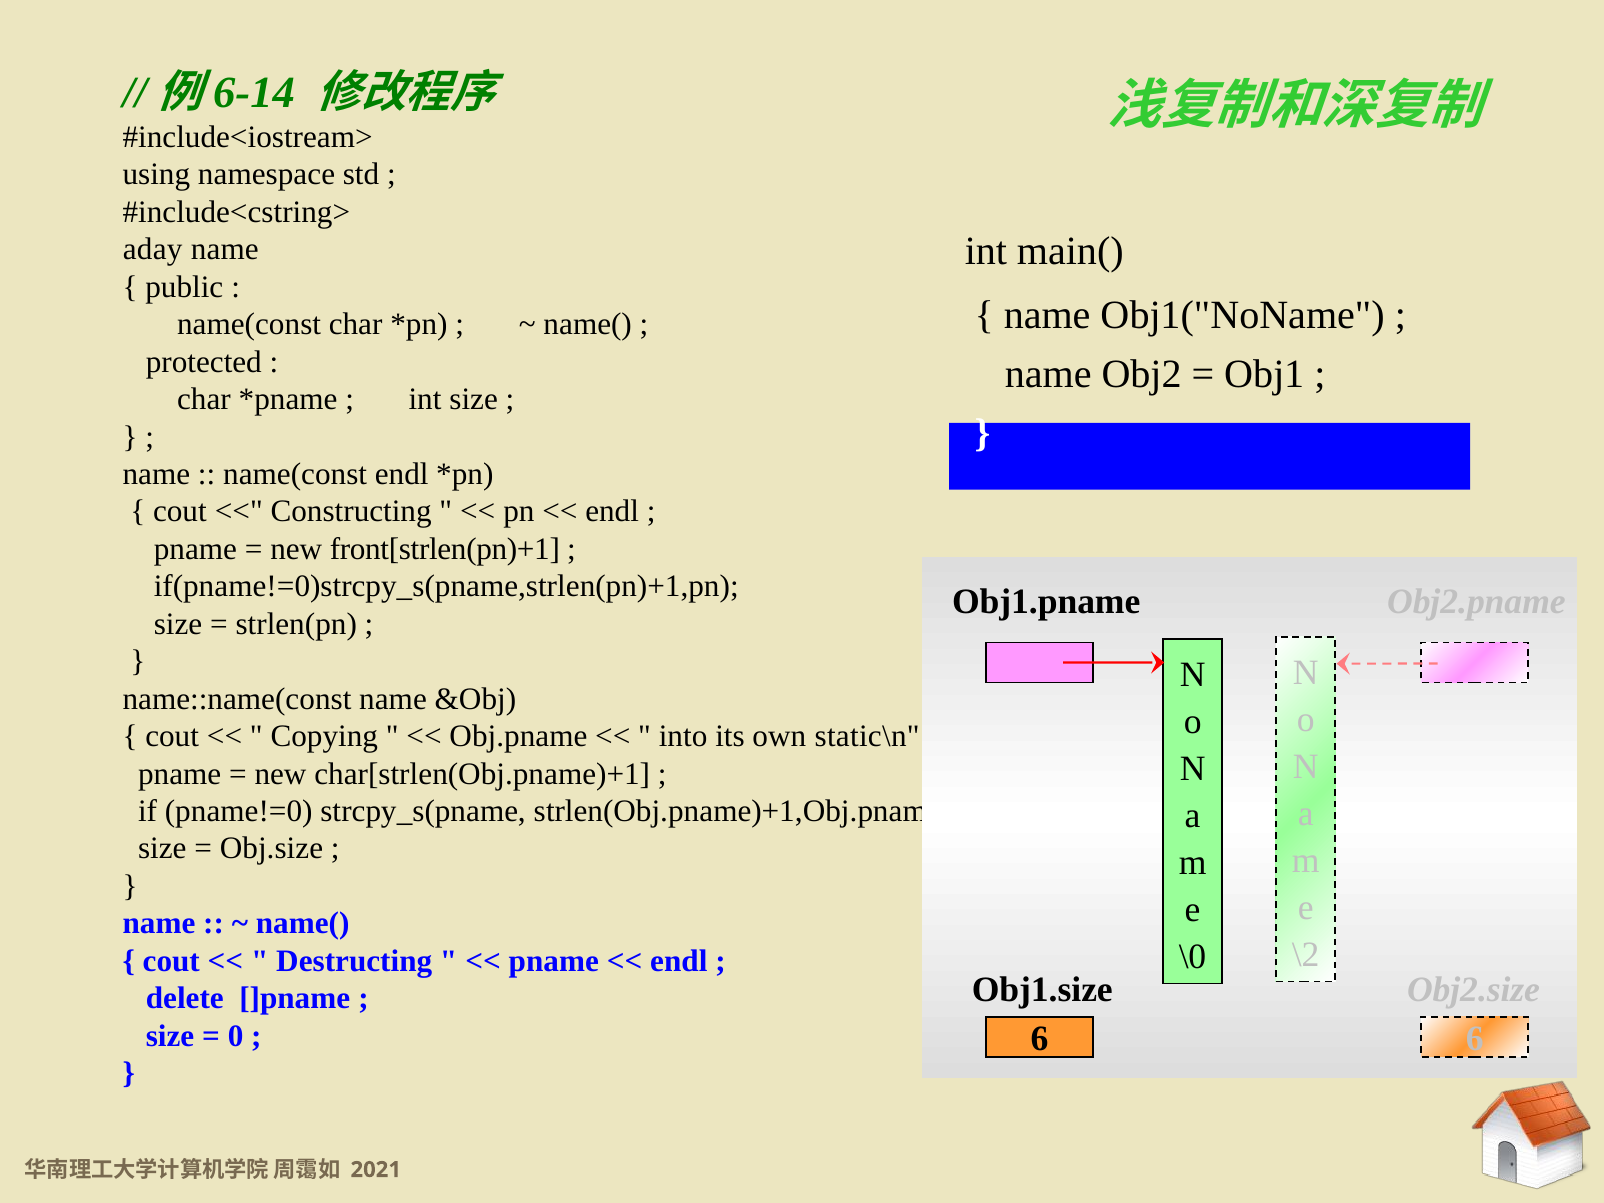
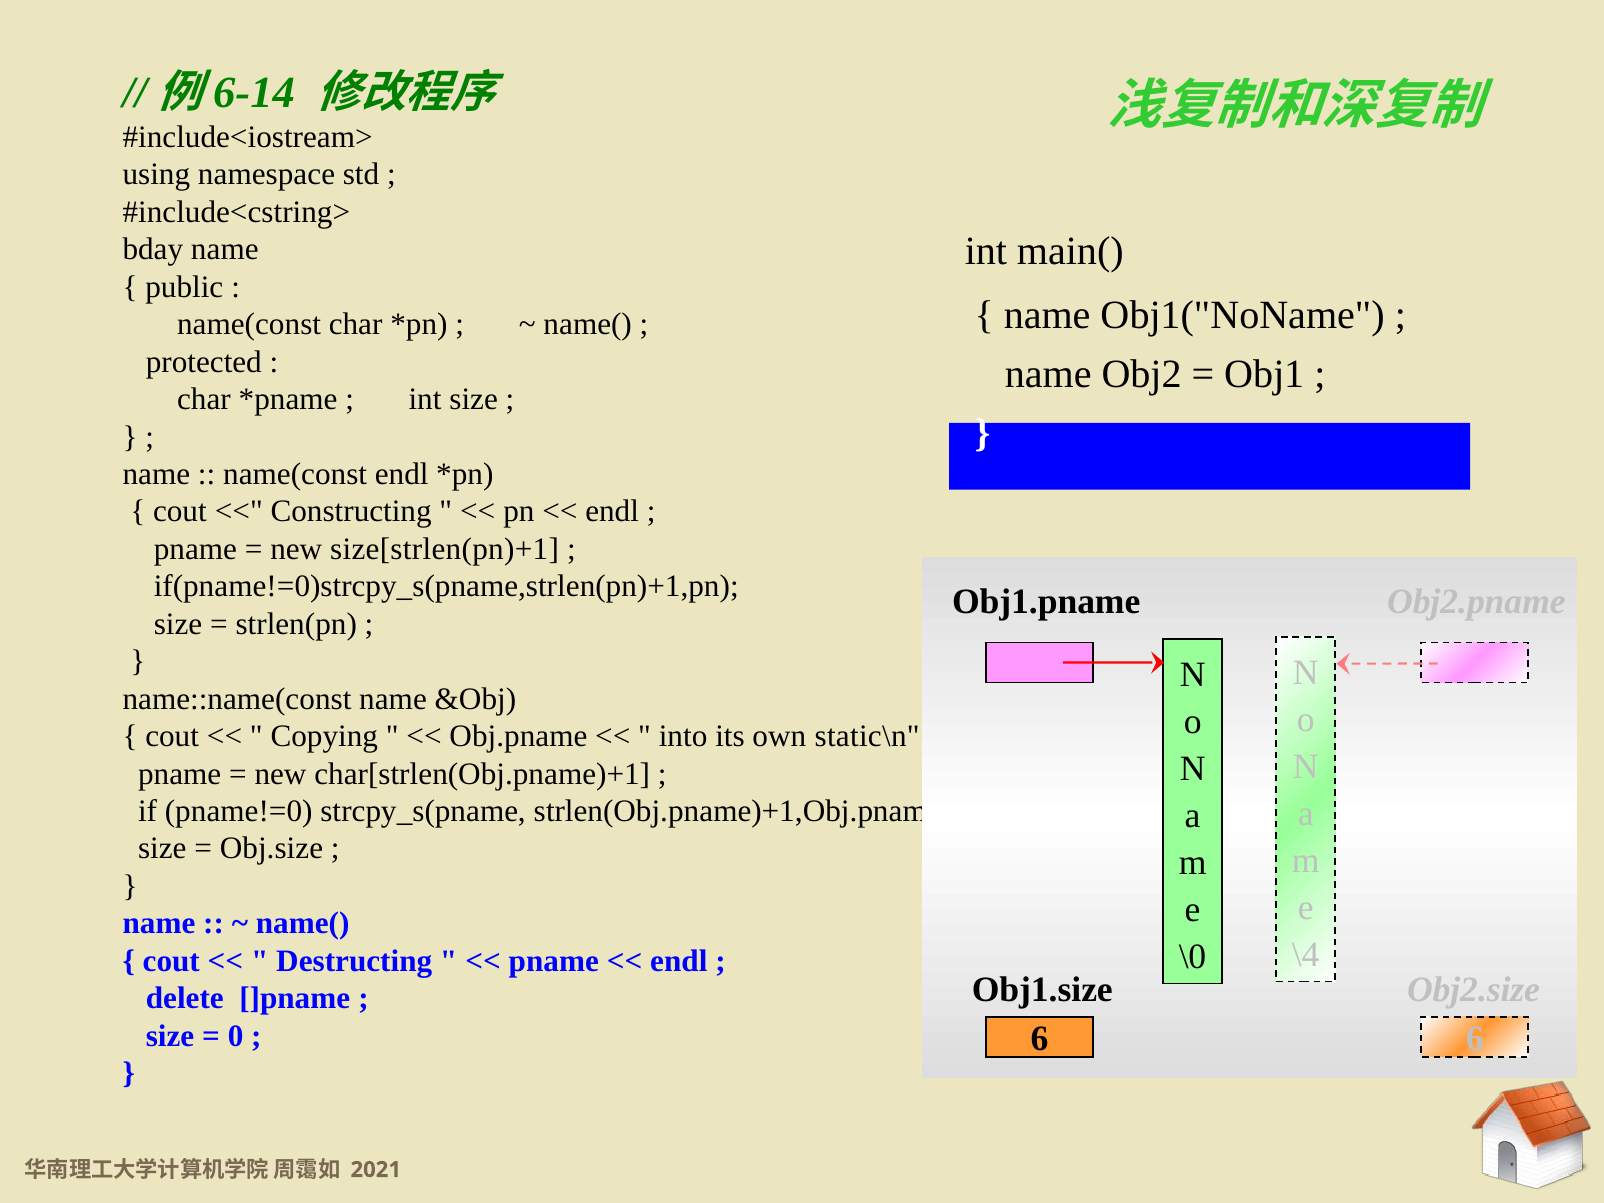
aday: aday -> bday
front[strlen(pn)+1: front[strlen(pn)+1 -> size[strlen(pn)+1
\2: \2 -> \4
